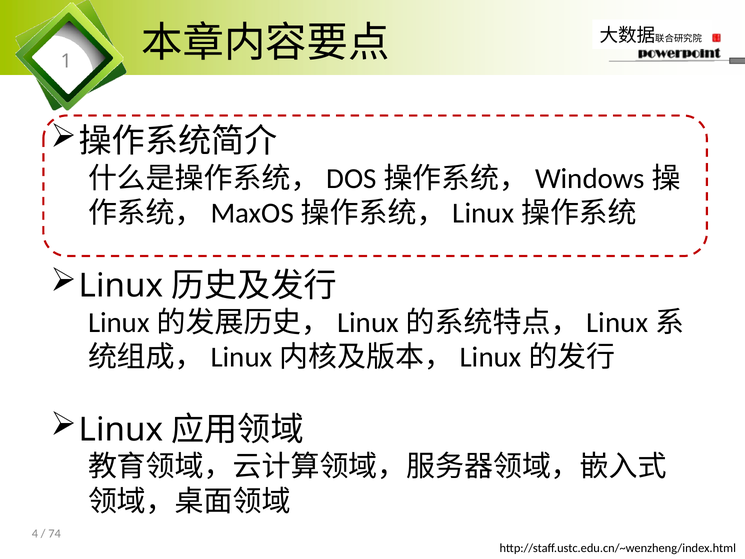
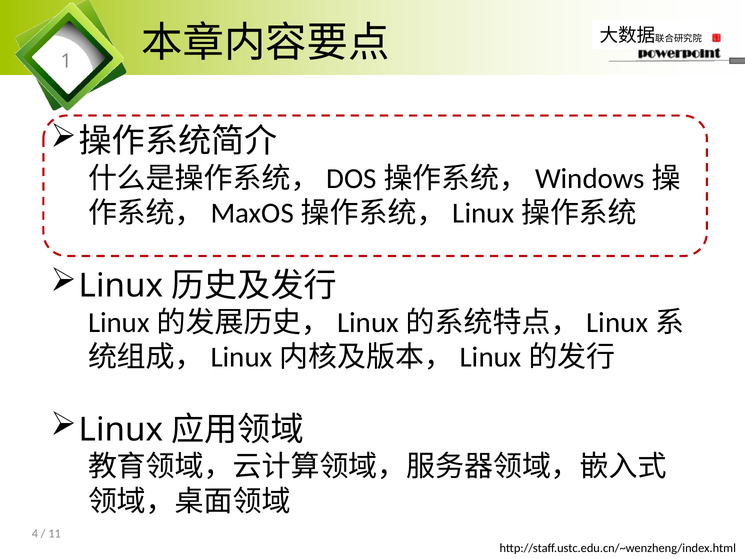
74: 74 -> 11
